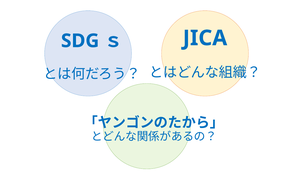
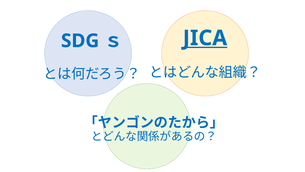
JICA underline: none -> present
